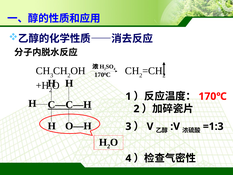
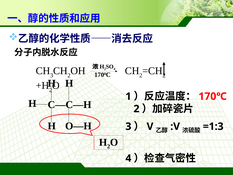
C—C—H underline: present -> none
